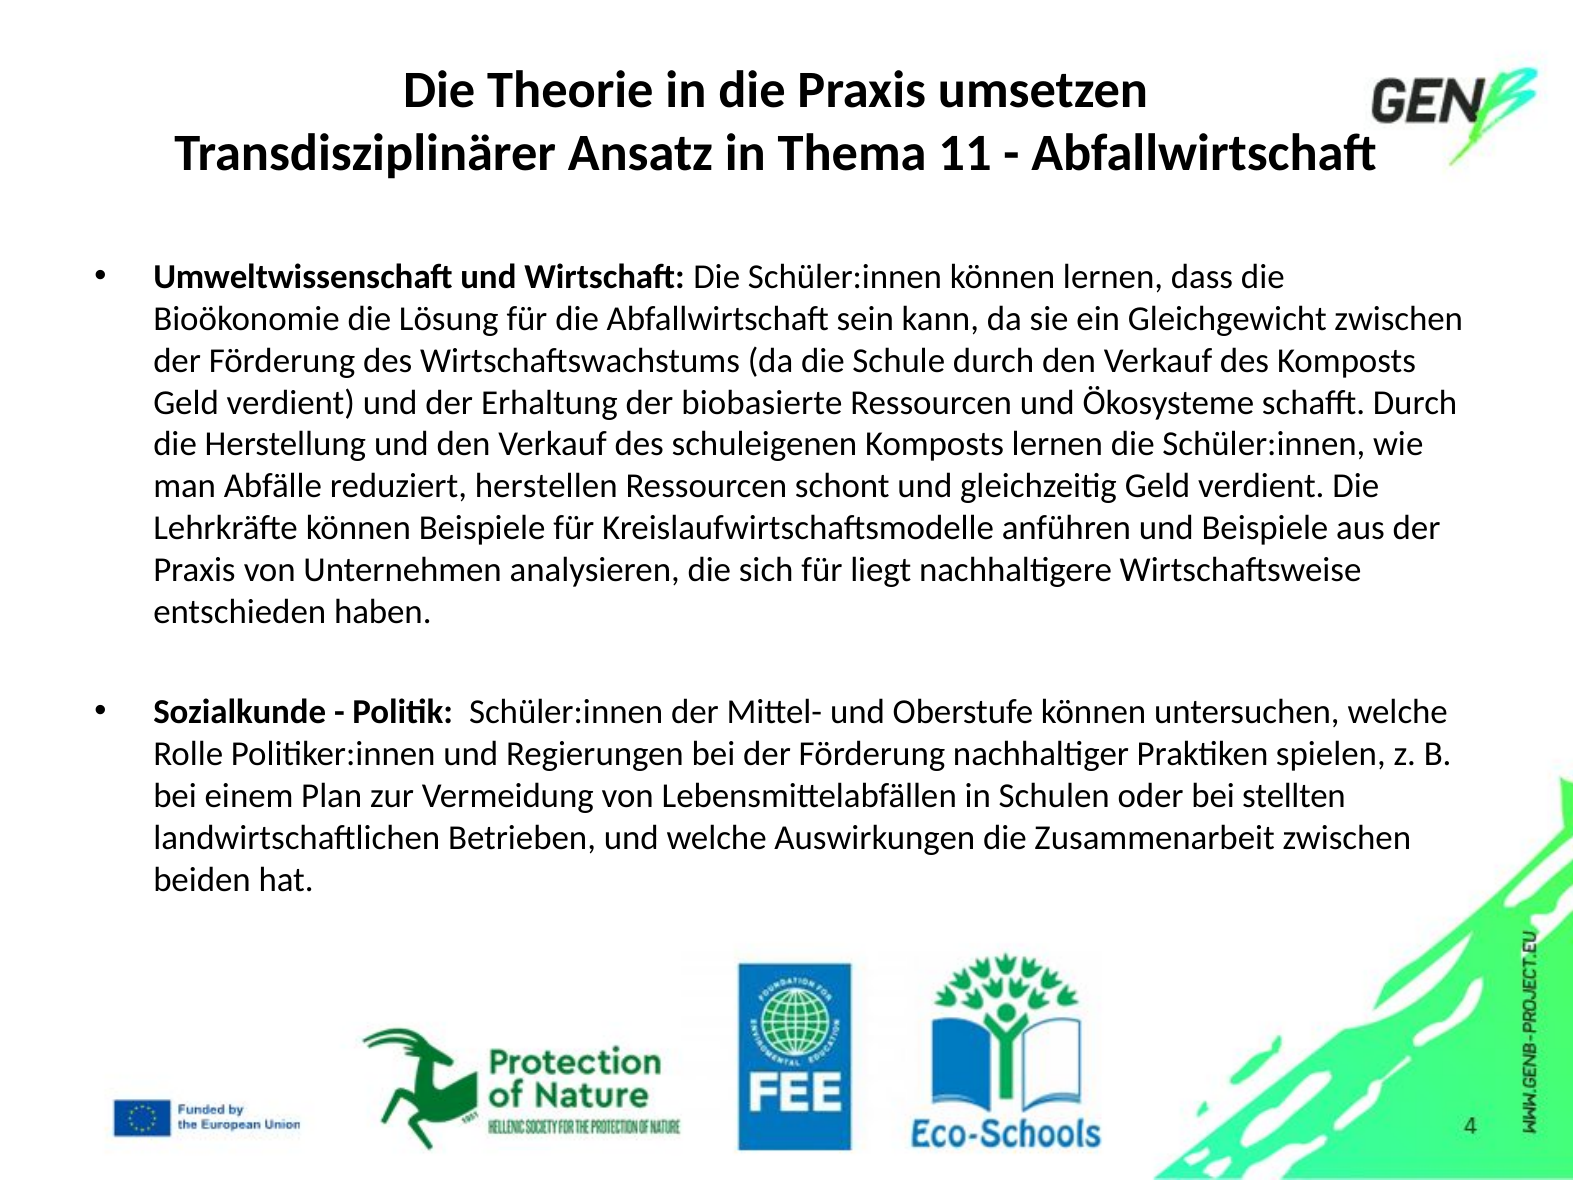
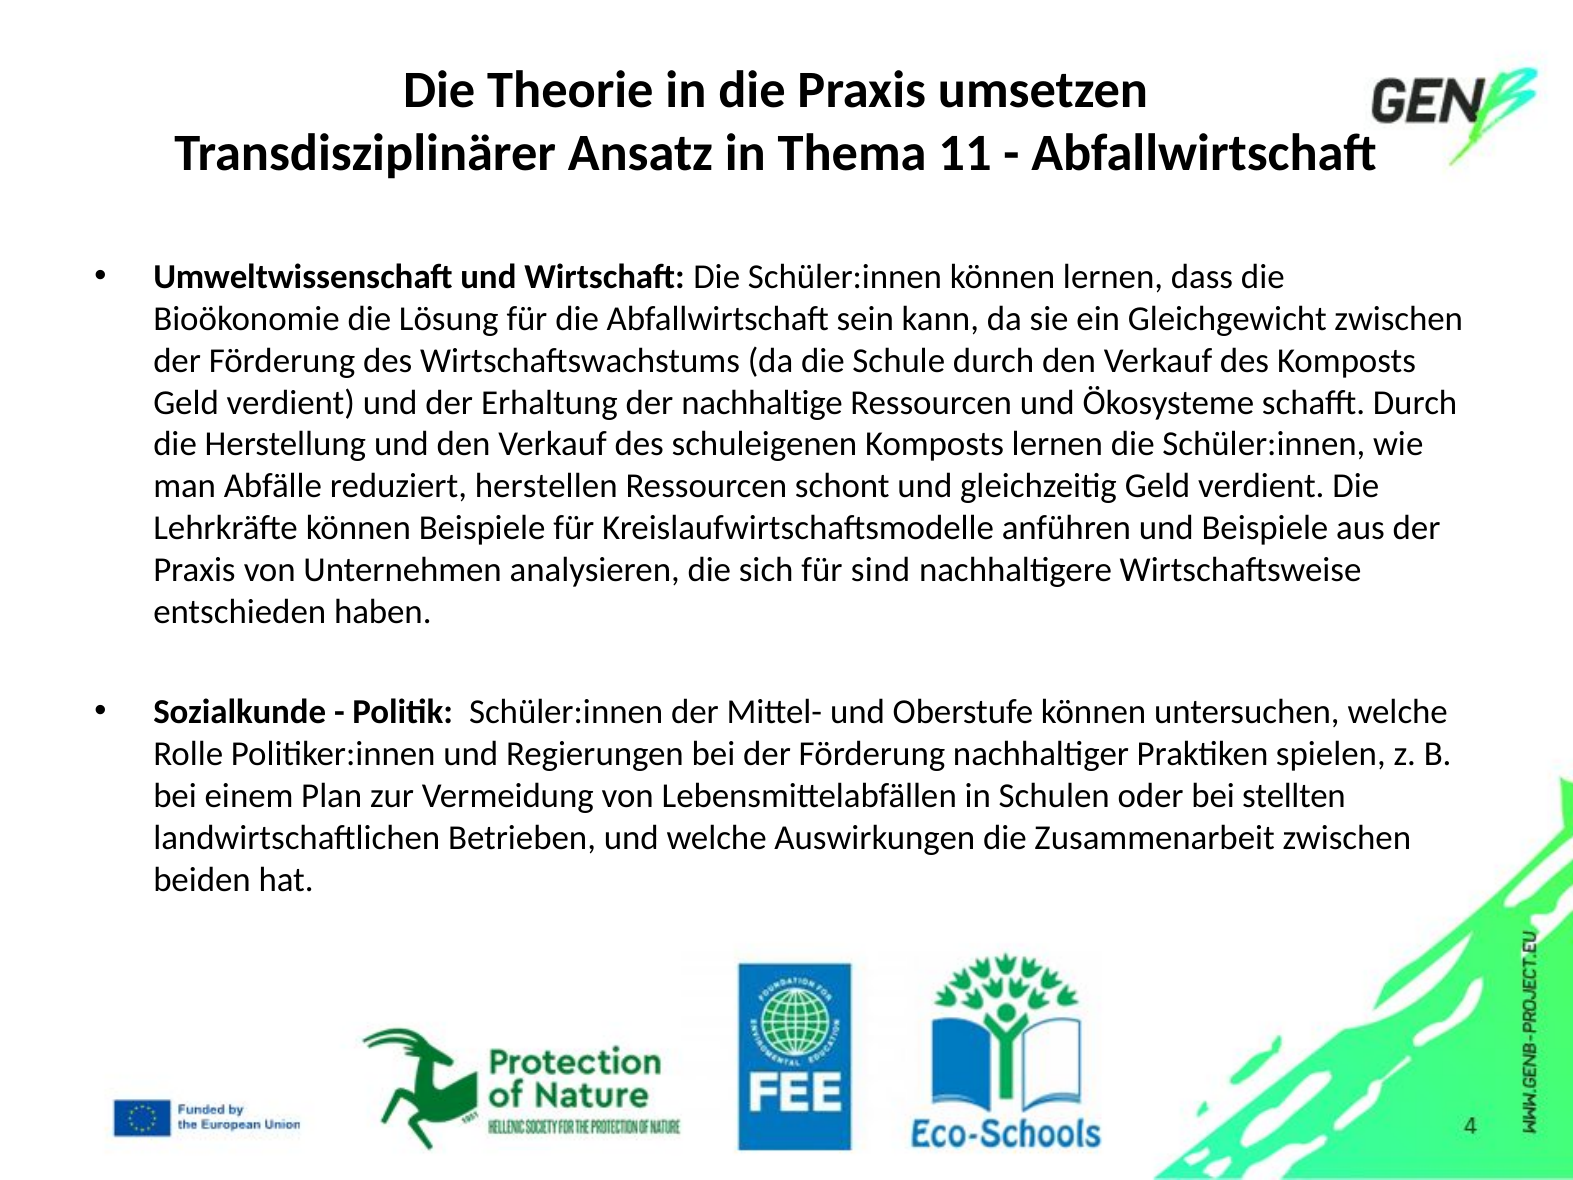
biobasierte: biobasierte -> nachhaltige
liegt: liegt -> sind
